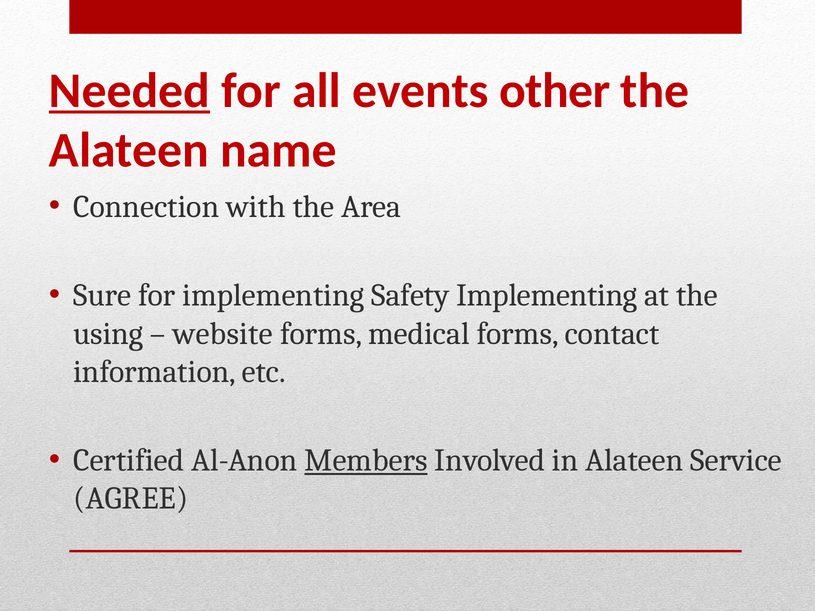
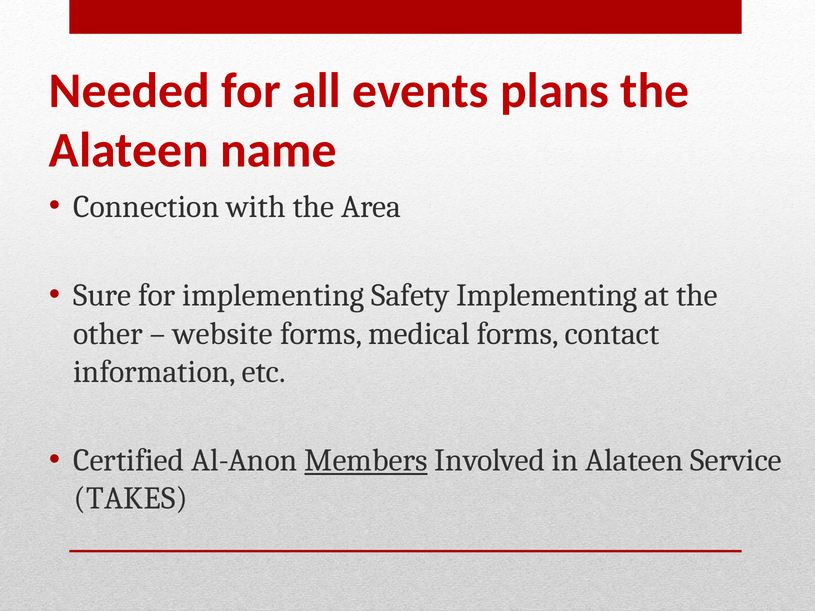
Needed underline: present -> none
other: other -> plans
using: using -> other
AGREE: AGREE -> TAKES
